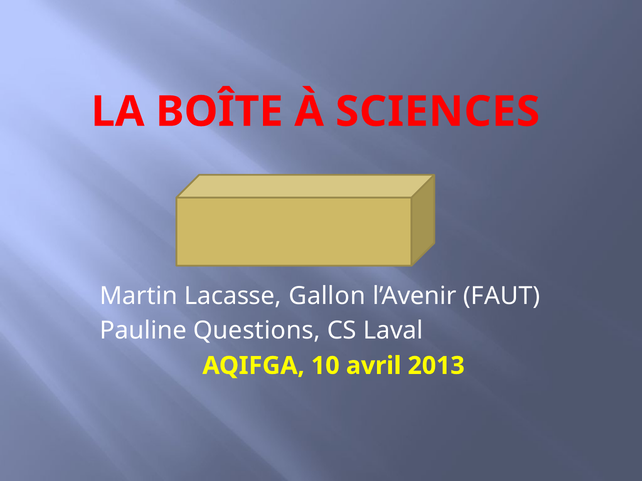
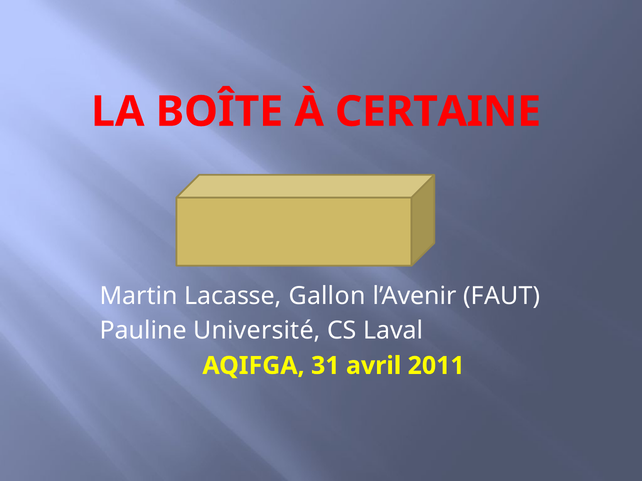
SCIENCES: SCIENCES -> CERTAINE
Questions: Questions -> Université
10: 10 -> 31
2013: 2013 -> 2011
